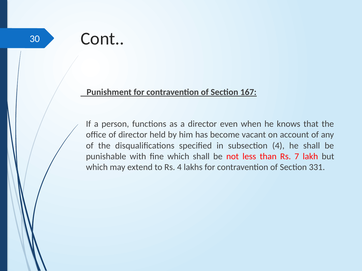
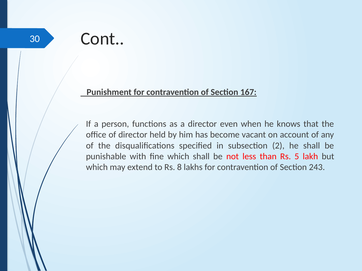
subsection 4: 4 -> 2
7: 7 -> 5
Rs 4: 4 -> 8
331: 331 -> 243
